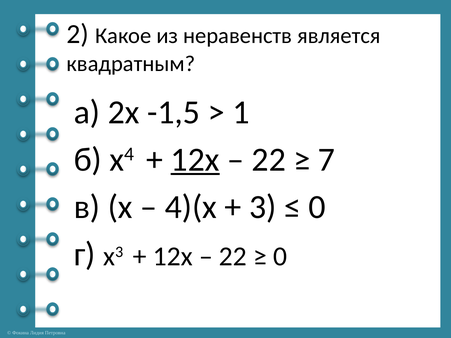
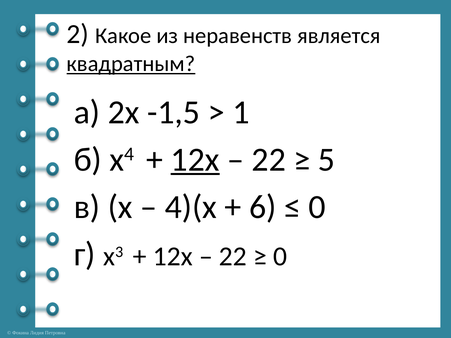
квадратным underline: none -> present
7: 7 -> 5
3: 3 -> 6
